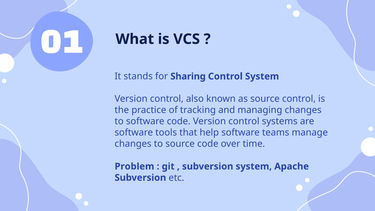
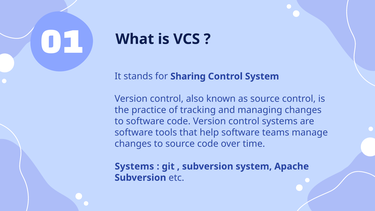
Problem at (134, 166): Problem -> Systems
